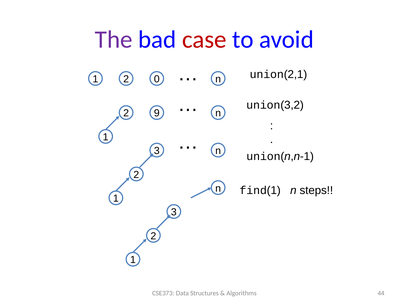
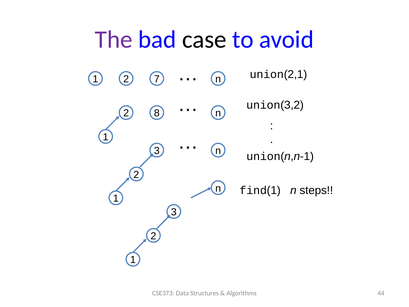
case colour: red -> black
0: 0 -> 7
9: 9 -> 8
